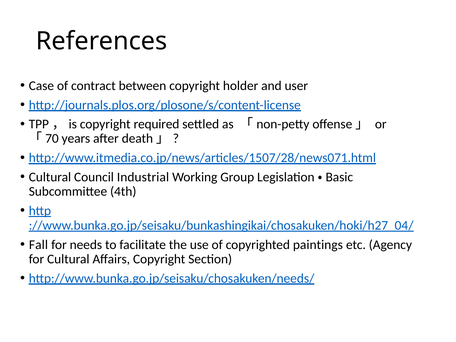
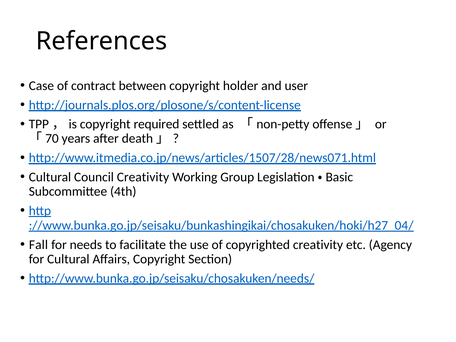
Council Industrial: Industrial -> Creativity
copyrighted paintings: paintings -> creativity
